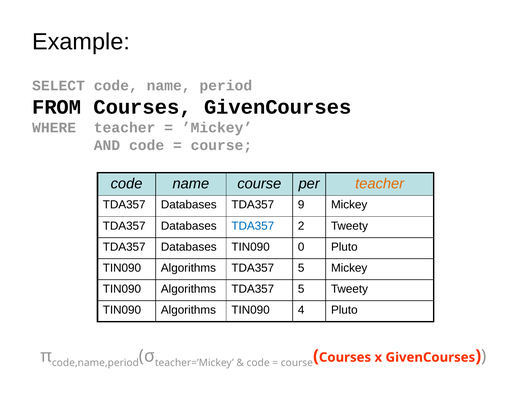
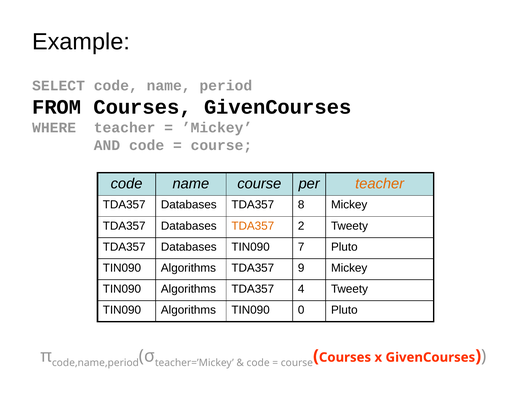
9: 9 -> 8
TDA357 at (253, 226) colour: blue -> orange
0: 0 -> 7
5 at (301, 268): 5 -> 9
5 at (301, 289): 5 -> 4
4: 4 -> 0
